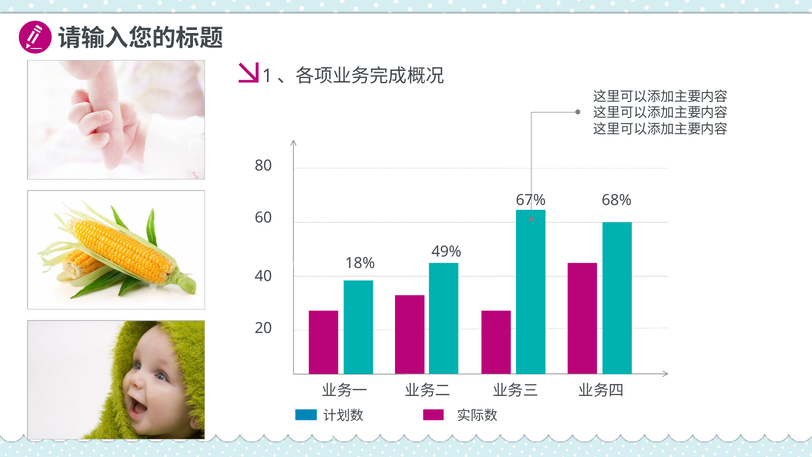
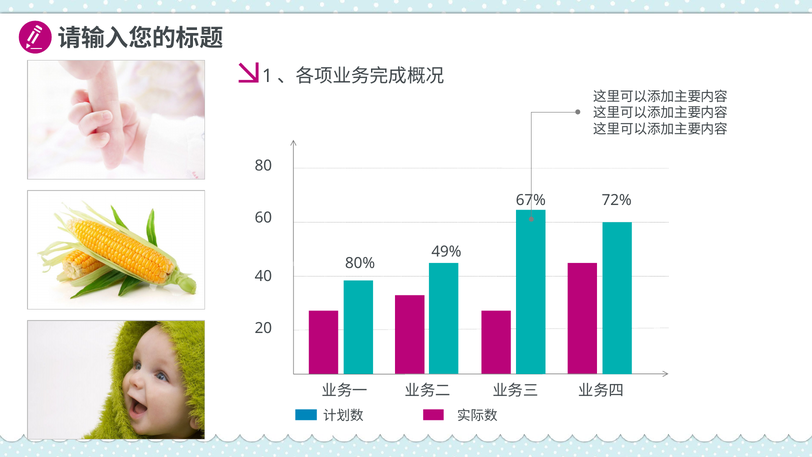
68%: 68% -> 72%
18%: 18% -> 80%
